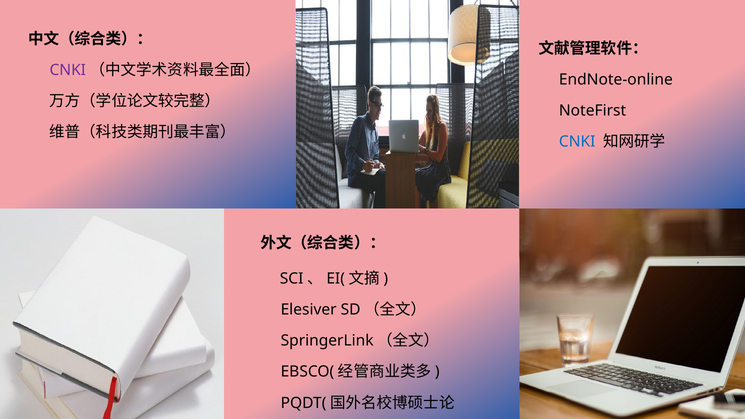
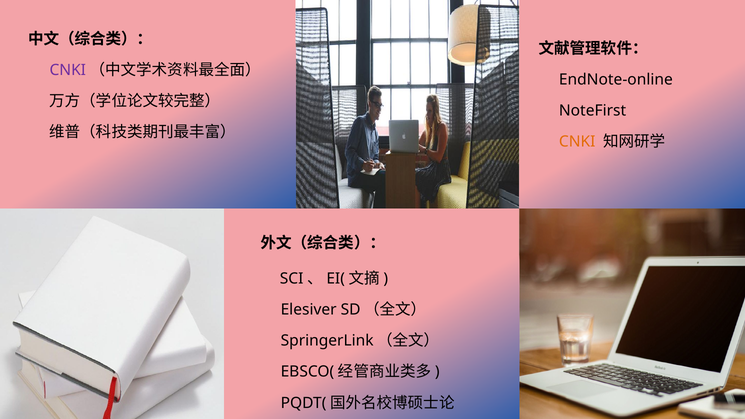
CNKI at (577, 142) colour: blue -> orange
